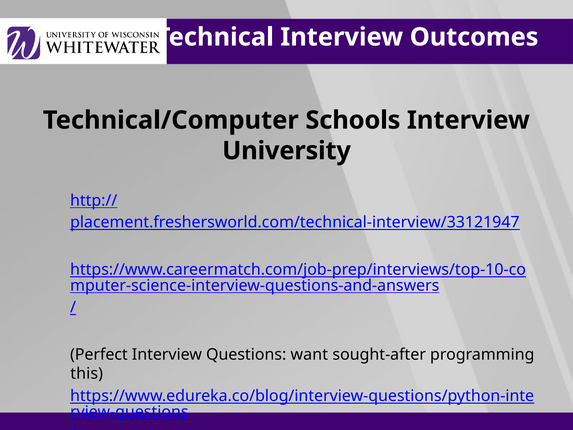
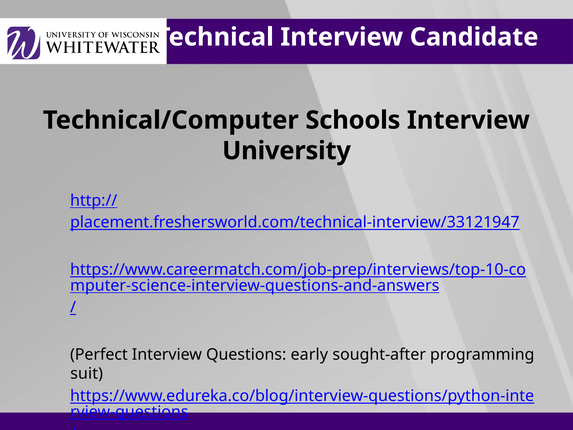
Outcomes: Outcomes -> Candidate
want: want -> early
this: this -> suit
